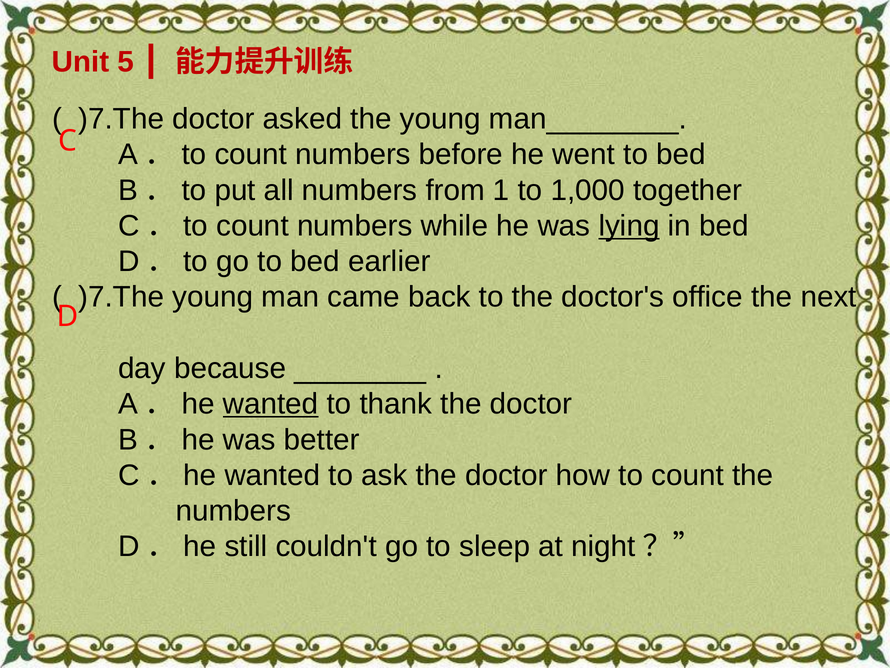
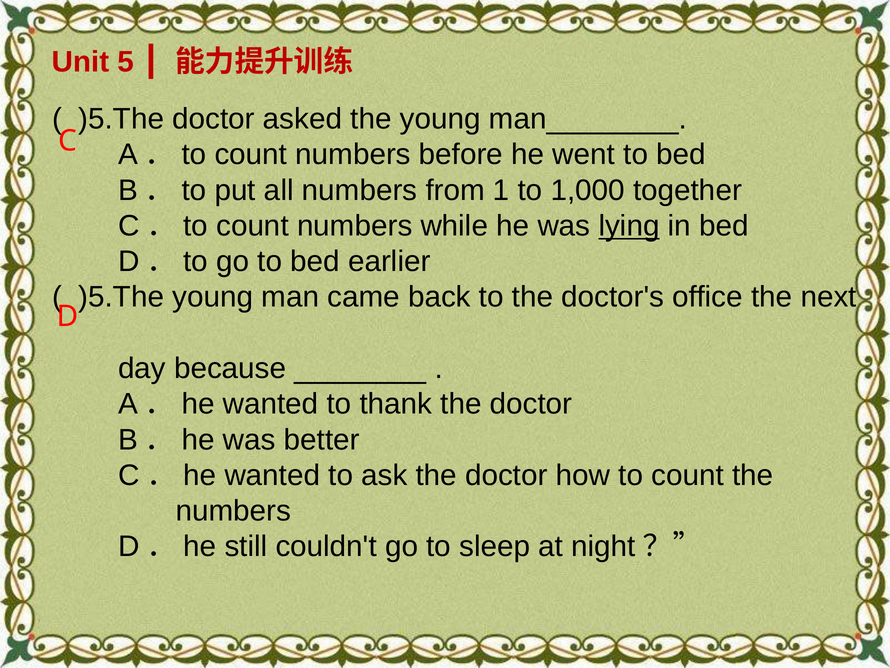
)7.The at (121, 119): )7.The -> )5.The
)7.The at (121, 297): )7.The -> )5.The
wanted at (271, 404) underline: present -> none
